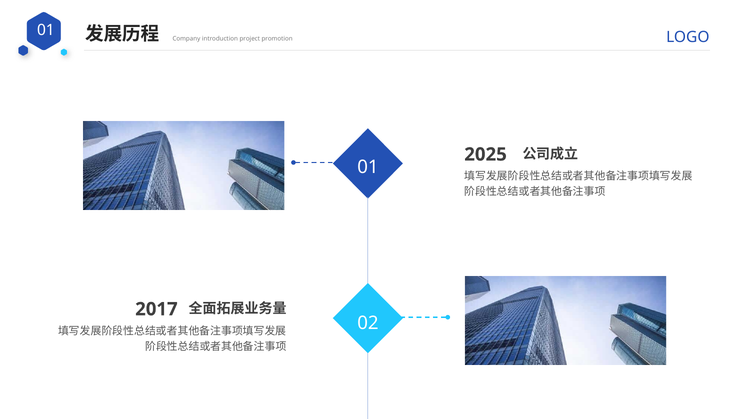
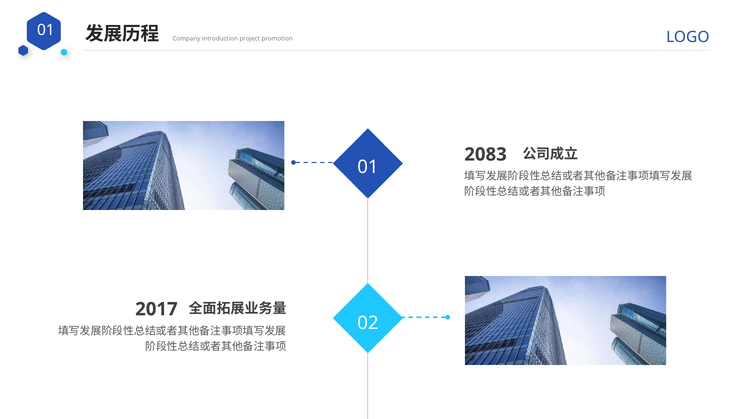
2025: 2025 -> 2083
